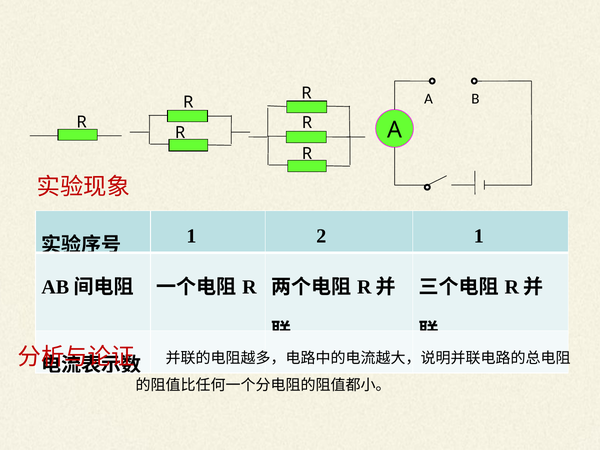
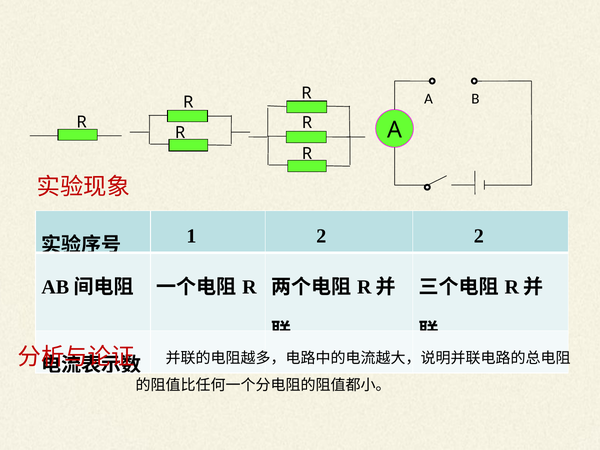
2 1: 1 -> 2
